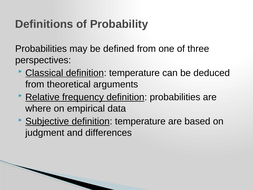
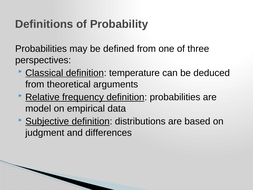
where: where -> model
Subjective definition temperature: temperature -> distributions
